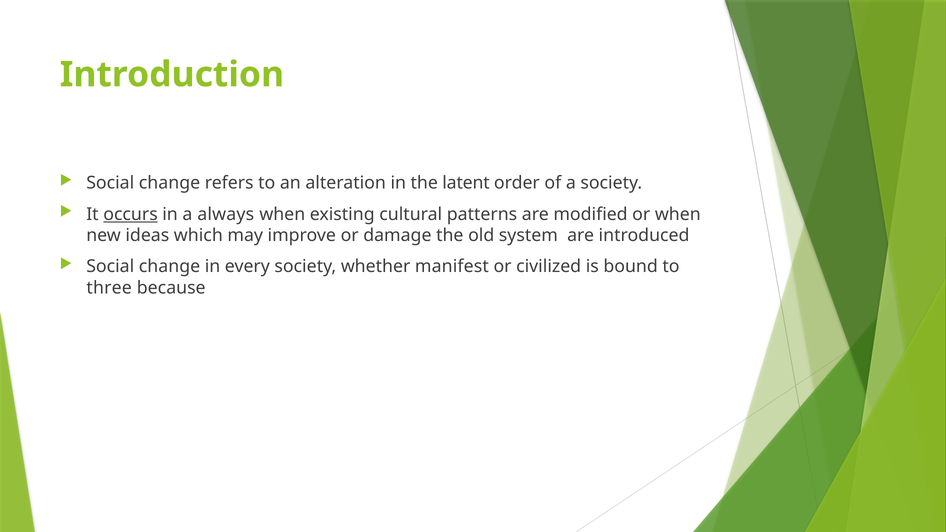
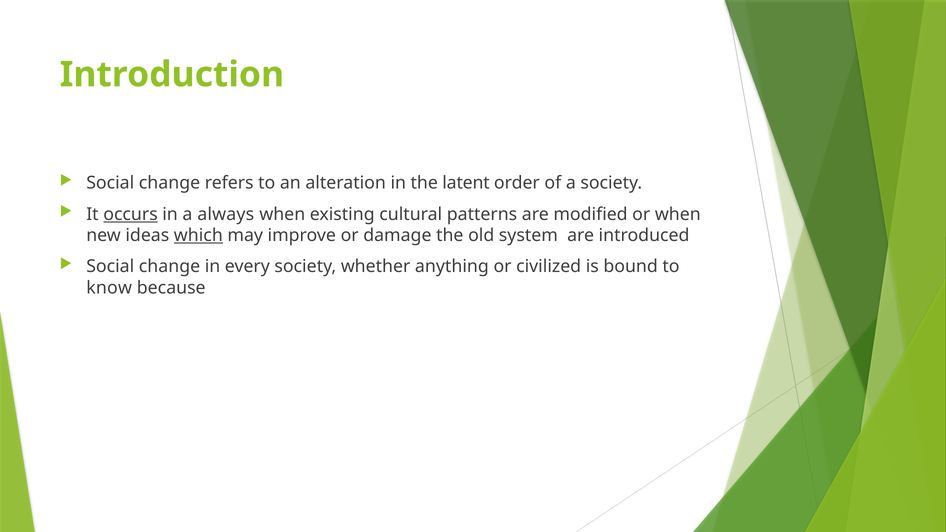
which underline: none -> present
manifest: manifest -> anything
three: three -> know
